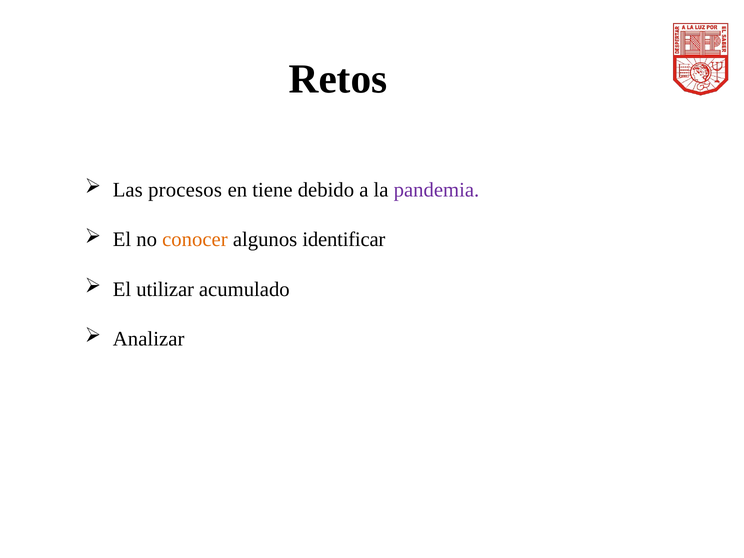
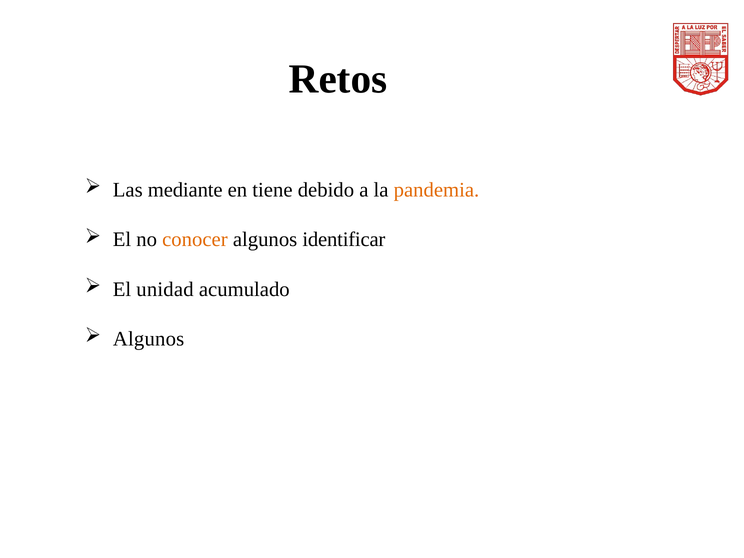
procesos: procesos -> mediante
pandemia colour: purple -> orange
utilizar: utilizar -> unidad
Analizar at (149, 339): Analizar -> Algunos
